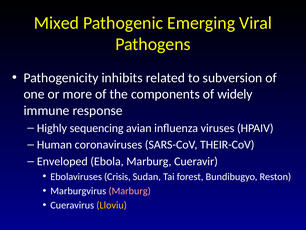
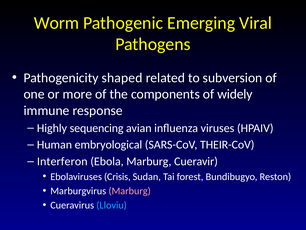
Mixed: Mixed -> Worm
inhibits: inhibits -> shaped
coronaviruses: coronaviruses -> embryological
Enveloped: Enveloped -> Interferon
Lloviu colour: yellow -> light blue
